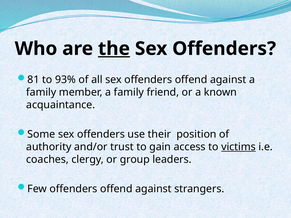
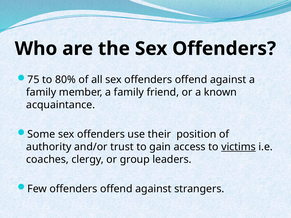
the underline: present -> none
81: 81 -> 75
93%: 93% -> 80%
